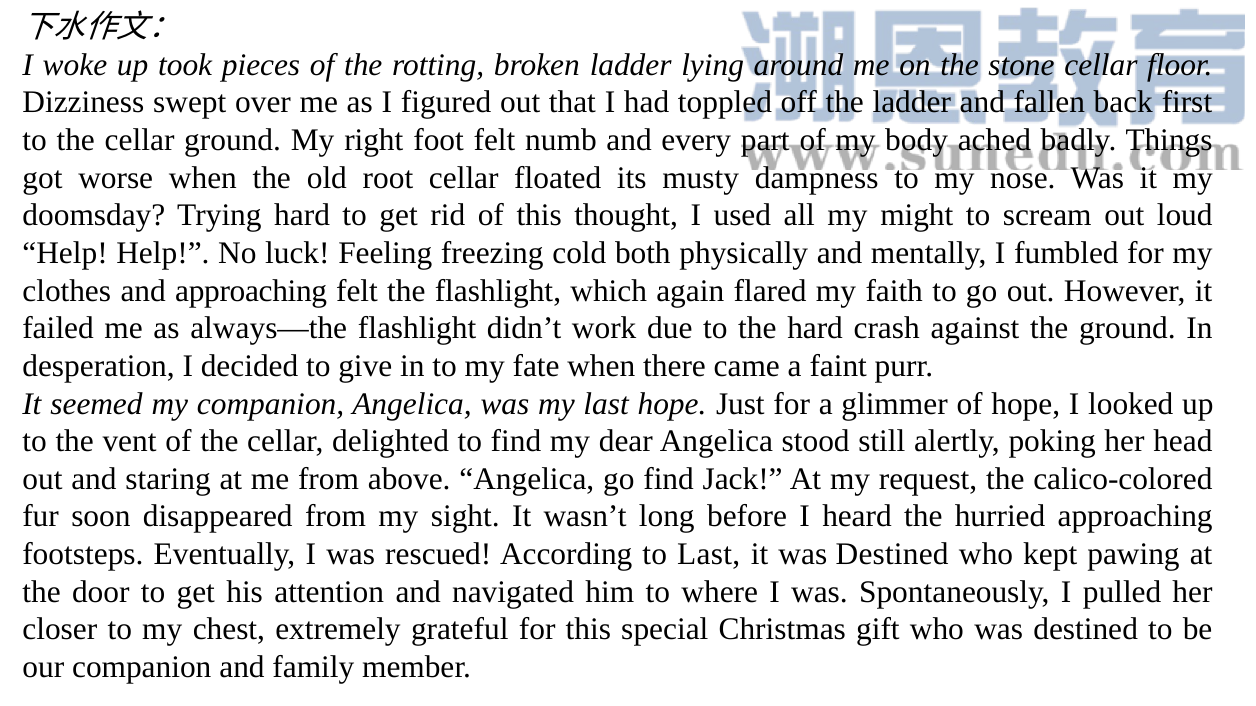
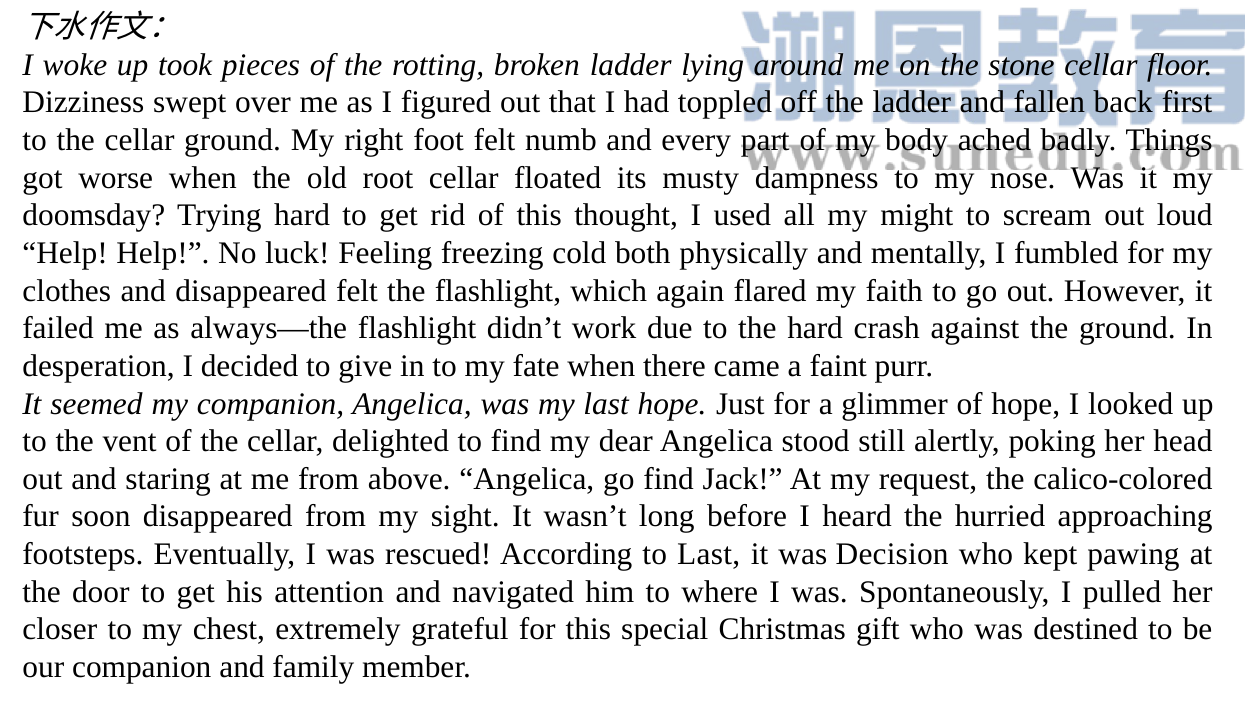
and approaching: approaching -> disappeared
it was Destined: Destined -> Decision
